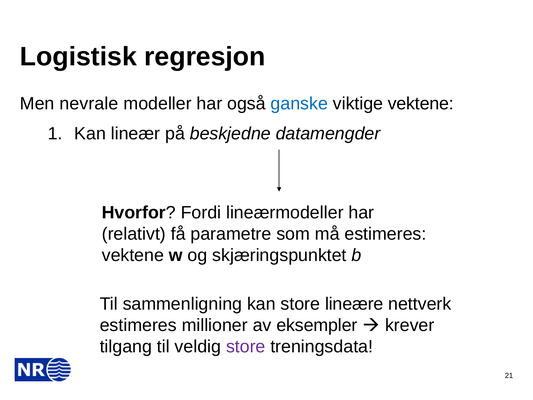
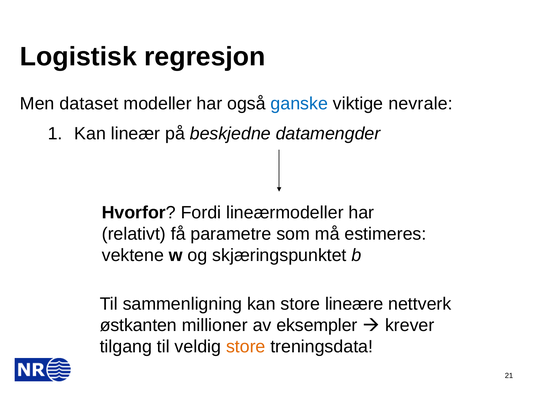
nevrale: nevrale -> dataset
viktige vektene: vektene -> nevrale
estimeres at (138, 325): estimeres -> østkanten
store at (246, 346) colour: purple -> orange
